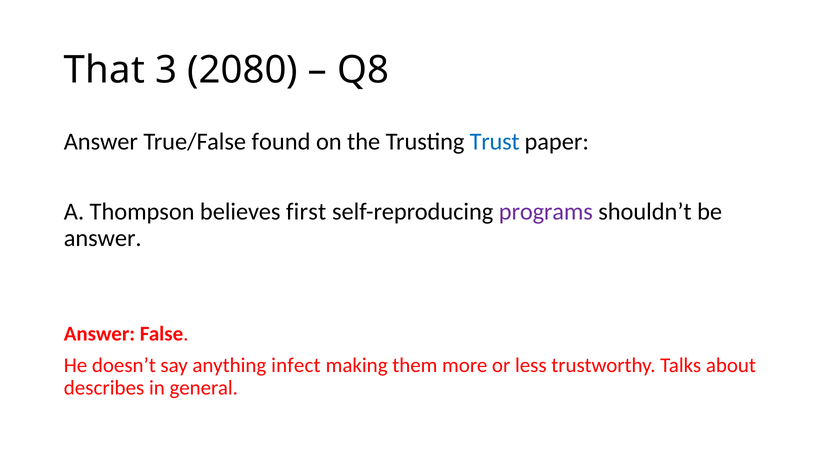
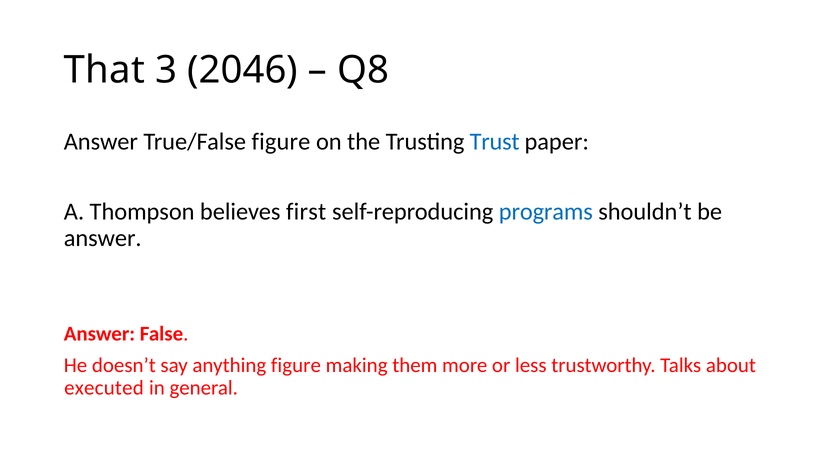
2080: 2080 -> 2046
True/False found: found -> figure
programs colour: purple -> blue
anything infect: infect -> figure
describes: describes -> executed
